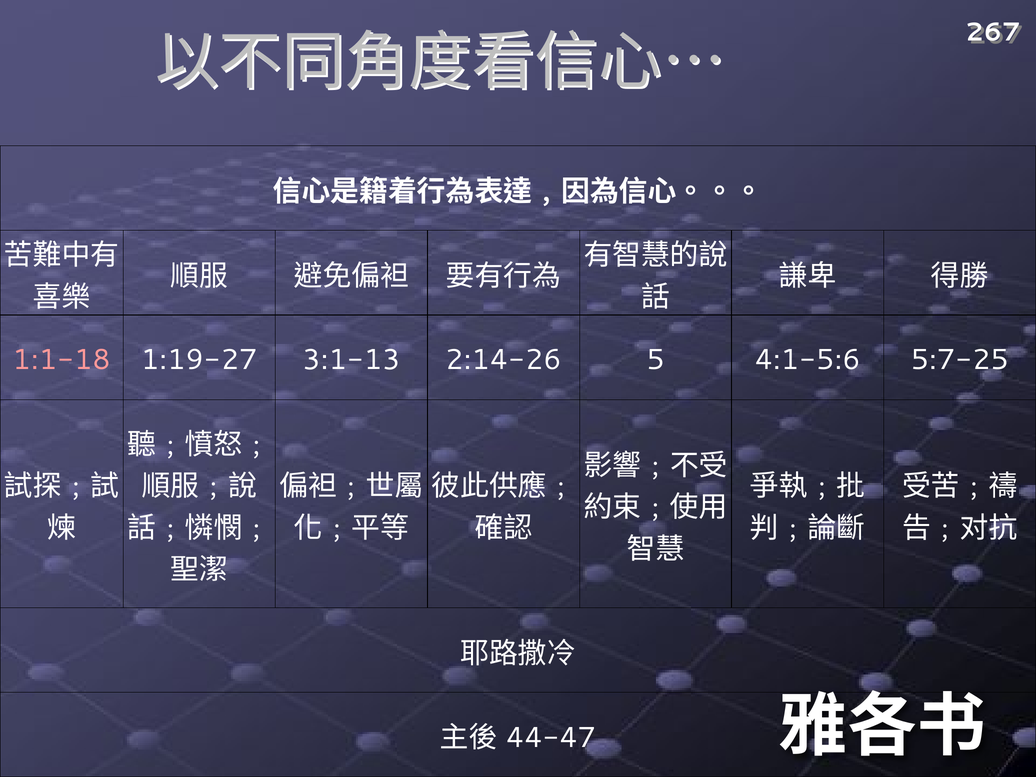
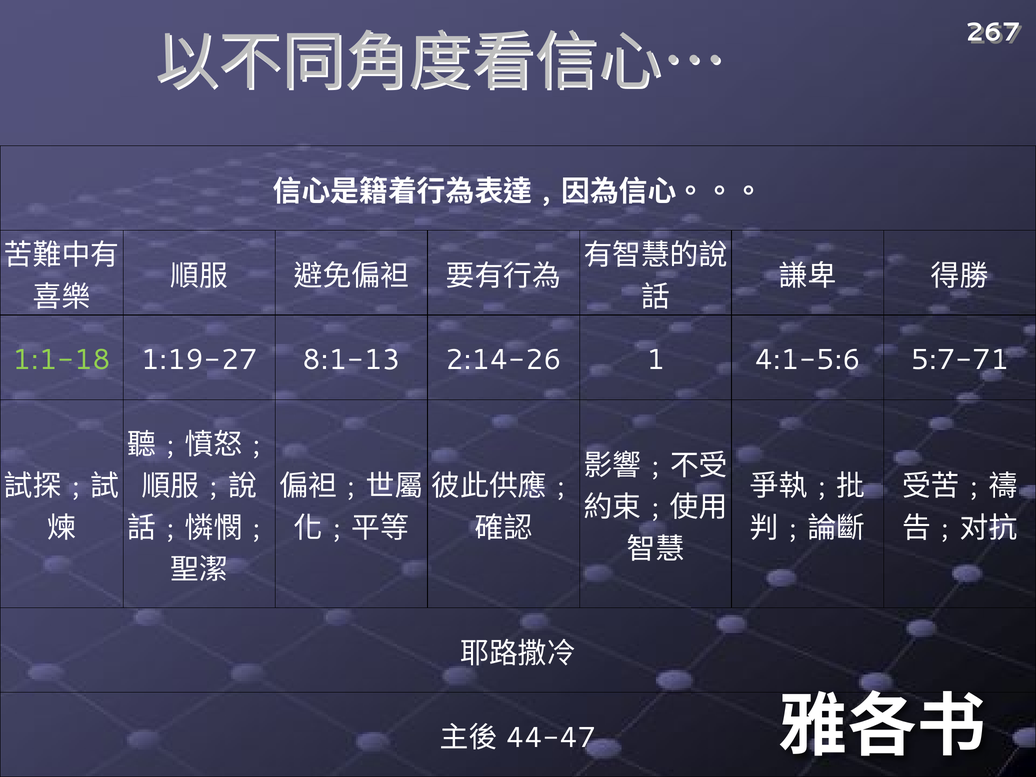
1:1-18 colour: pink -> light green
3:1-13: 3:1-13 -> 8:1-13
5: 5 -> 1
5:7-25: 5:7-25 -> 5:7-71
